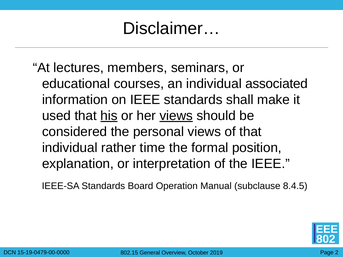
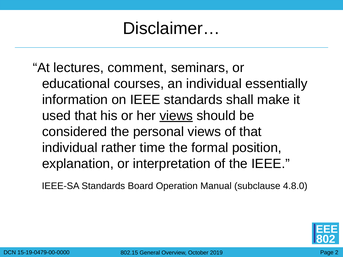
members: members -> comment
associated: associated -> essentially
his underline: present -> none
8.4.5: 8.4.5 -> 4.8.0
